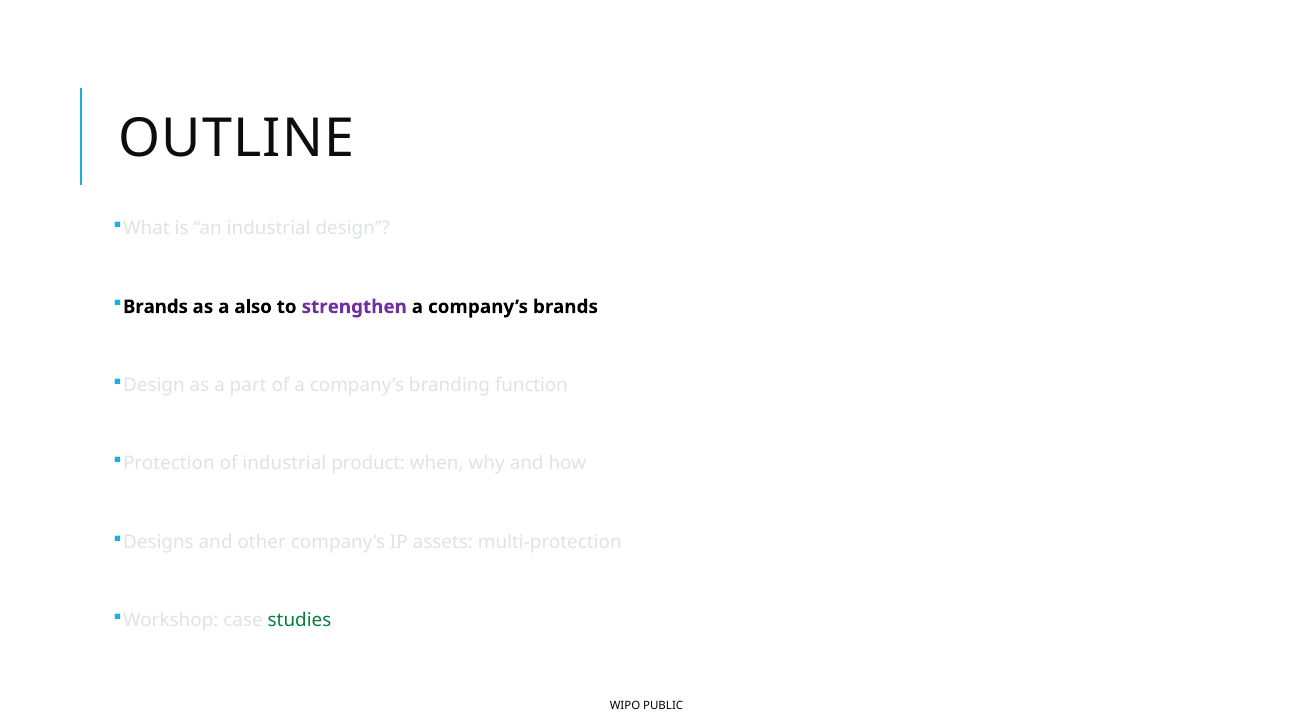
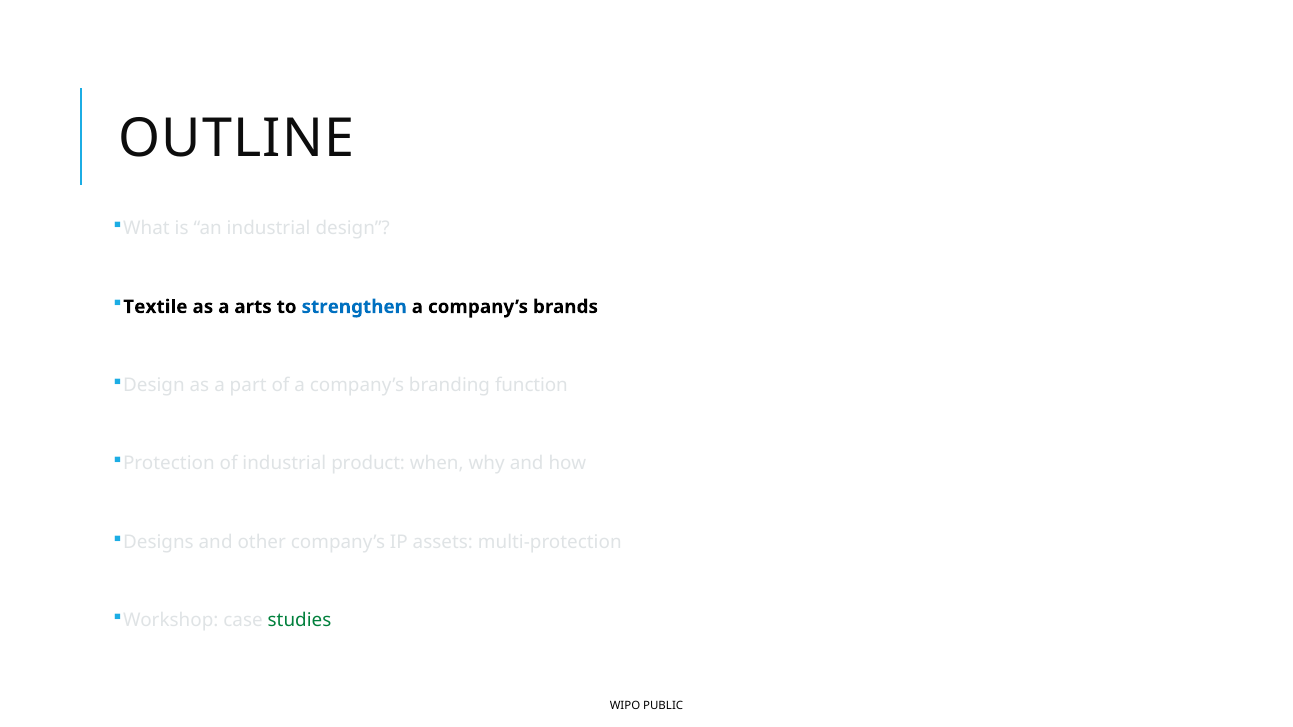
Brands at (155, 307): Brands -> Textile
also: also -> arts
strengthen colour: purple -> blue
